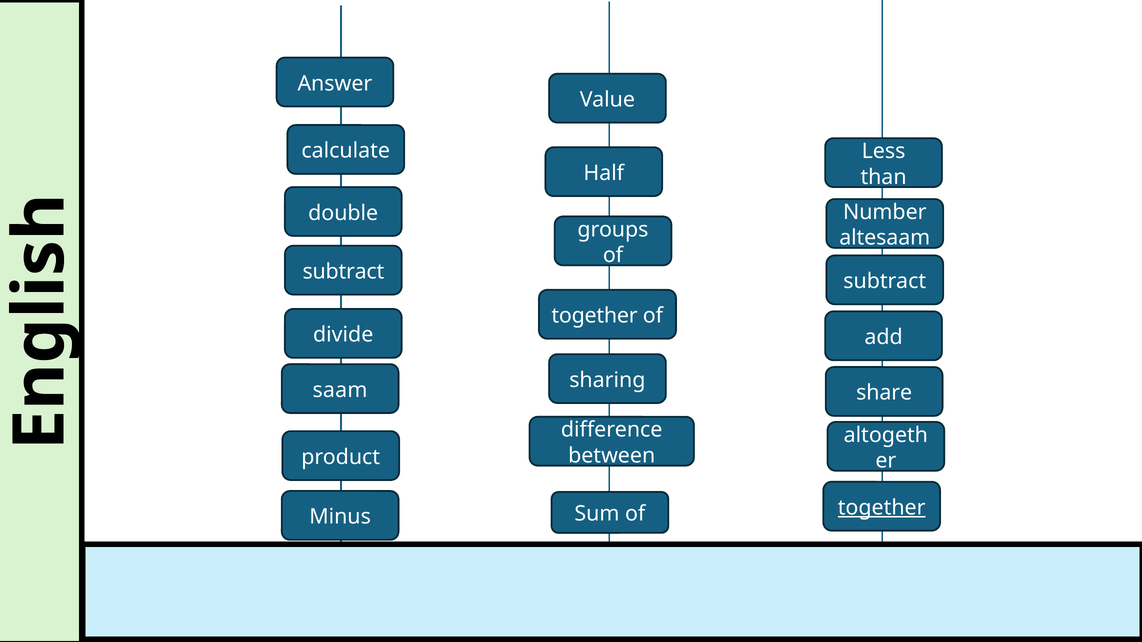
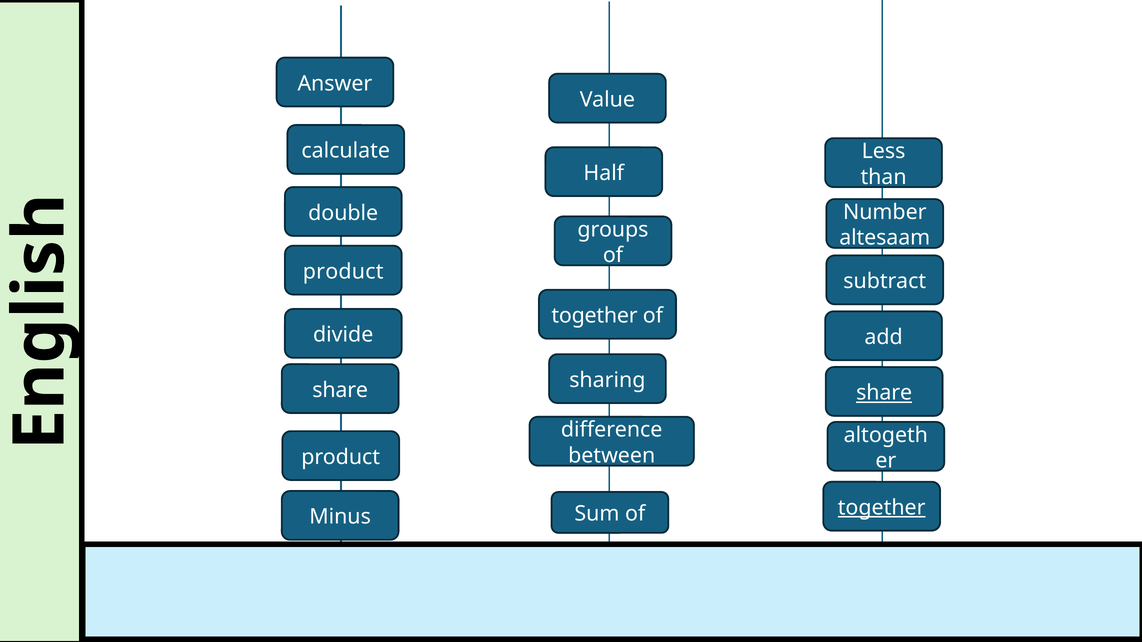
subtract at (343, 272): subtract -> product
saam at (340, 390): saam -> share
share at (884, 393) underline: none -> present
